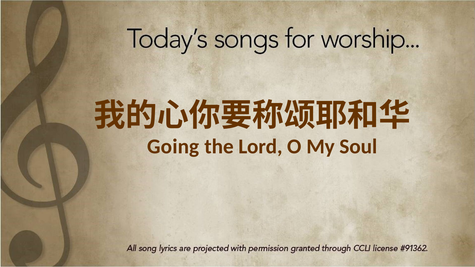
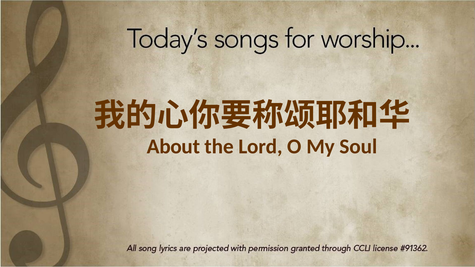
Going: Going -> About
